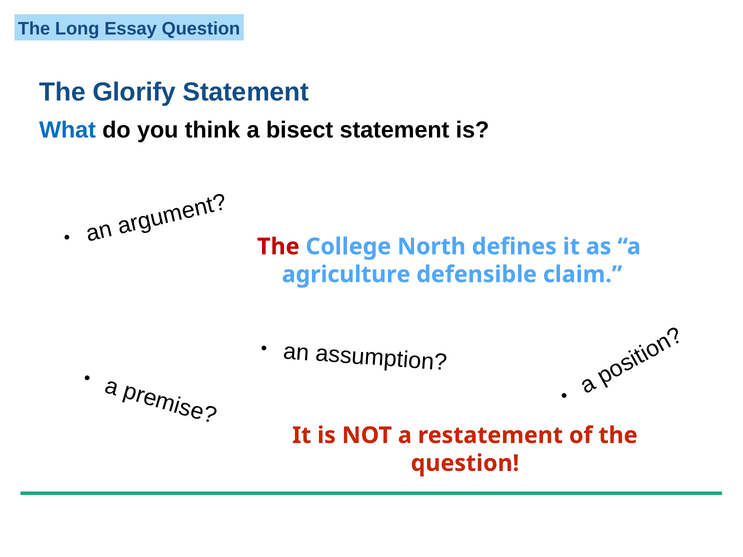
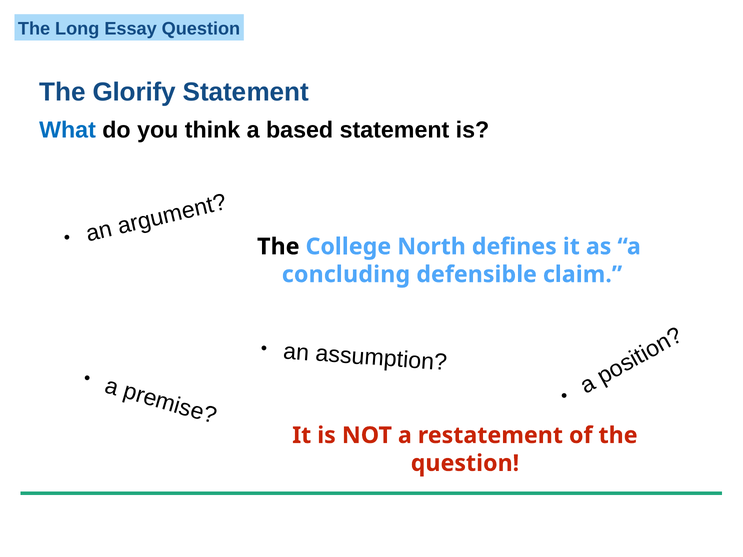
bisect: bisect -> based
The at (278, 247) colour: red -> black
agriculture: agriculture -> concluding
